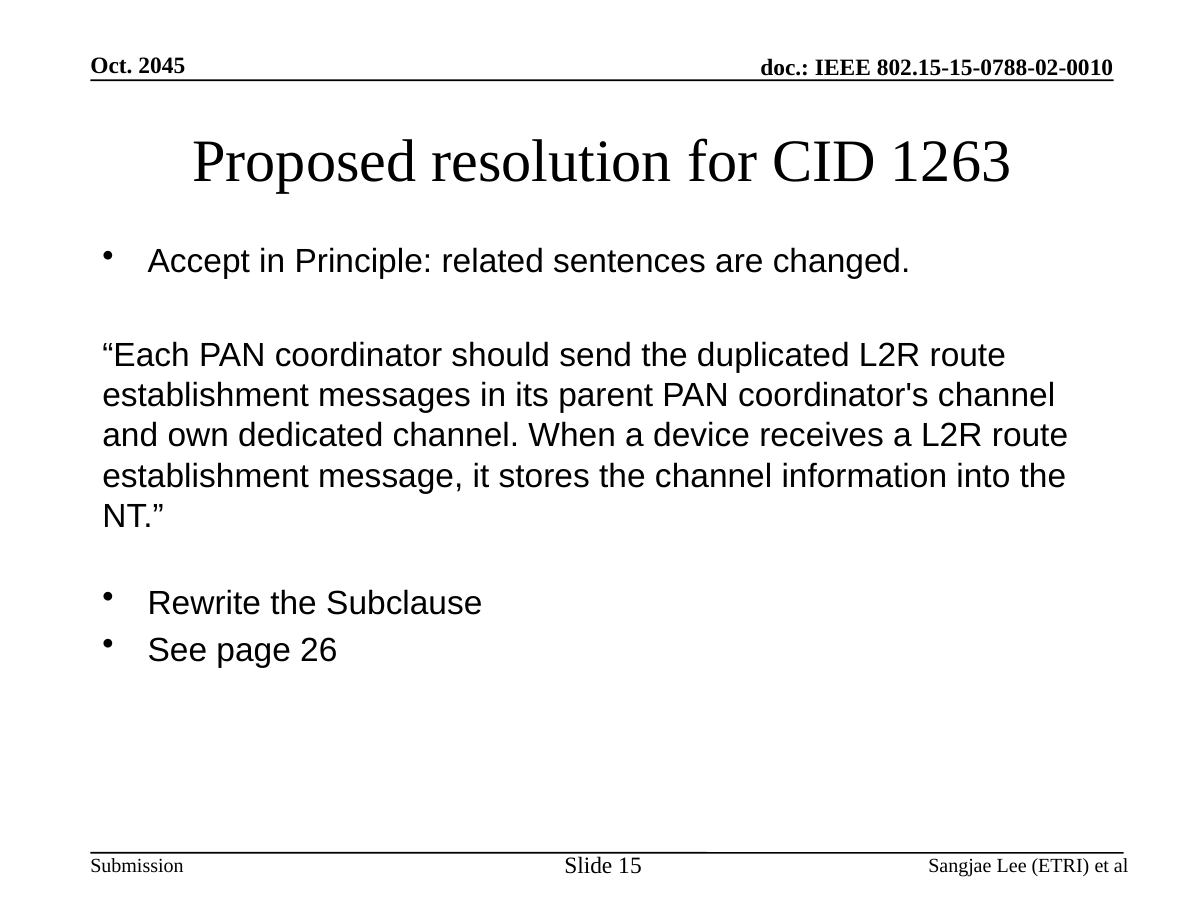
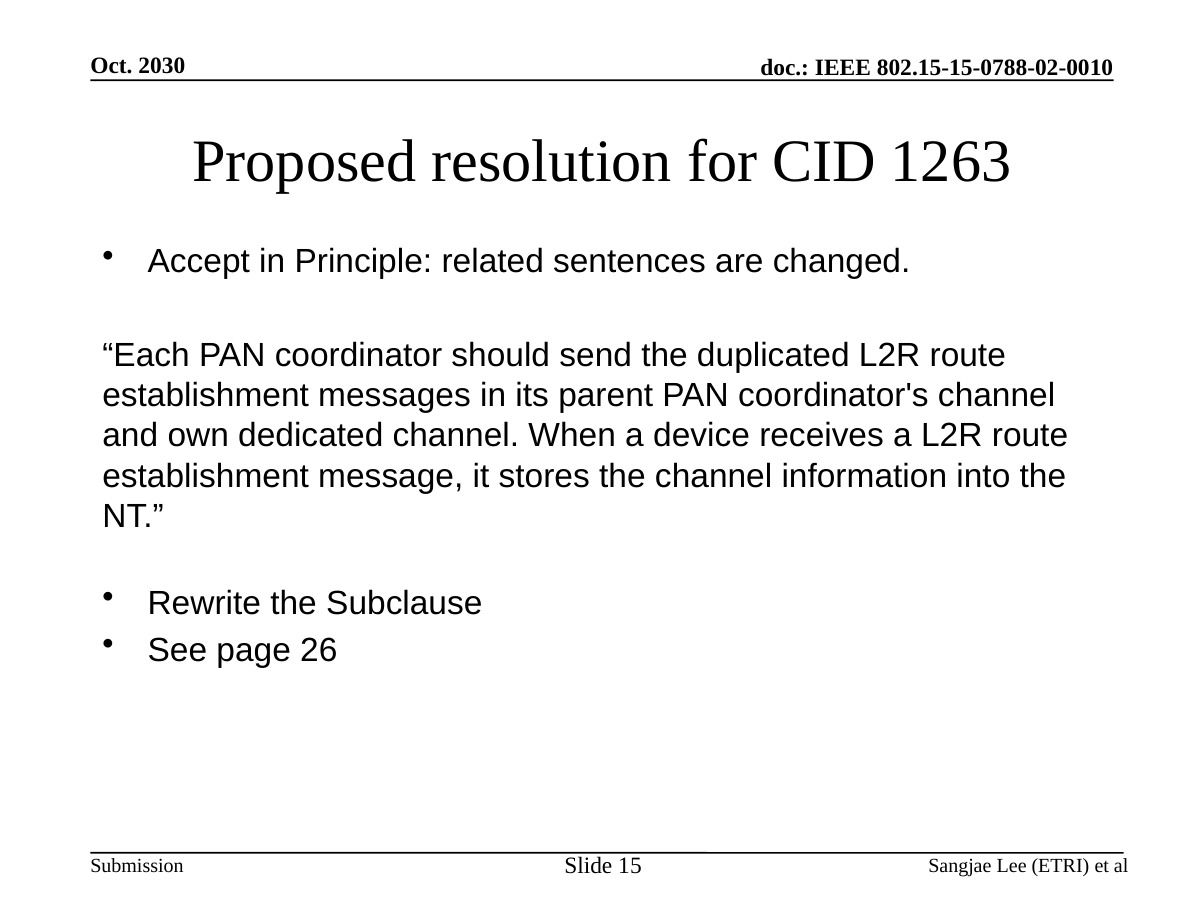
2045: 2045 -> 2030
